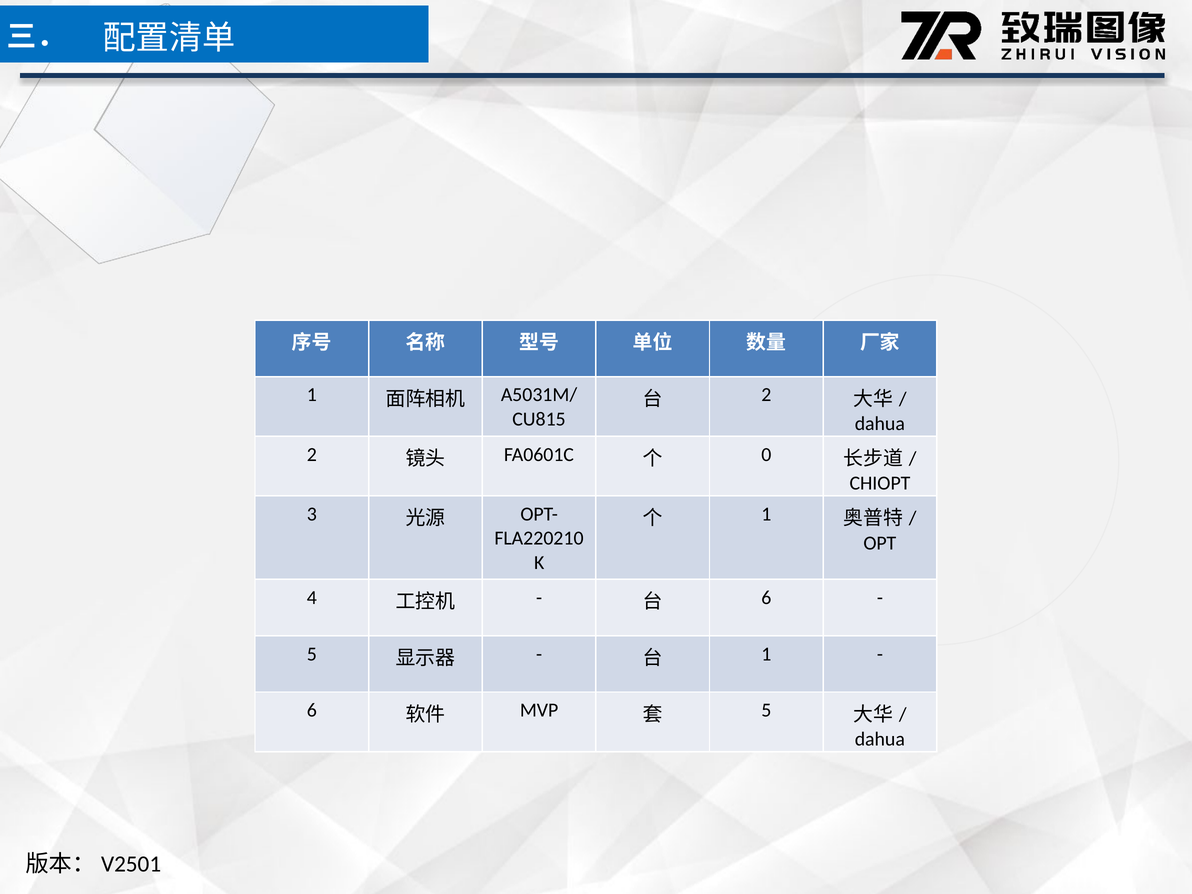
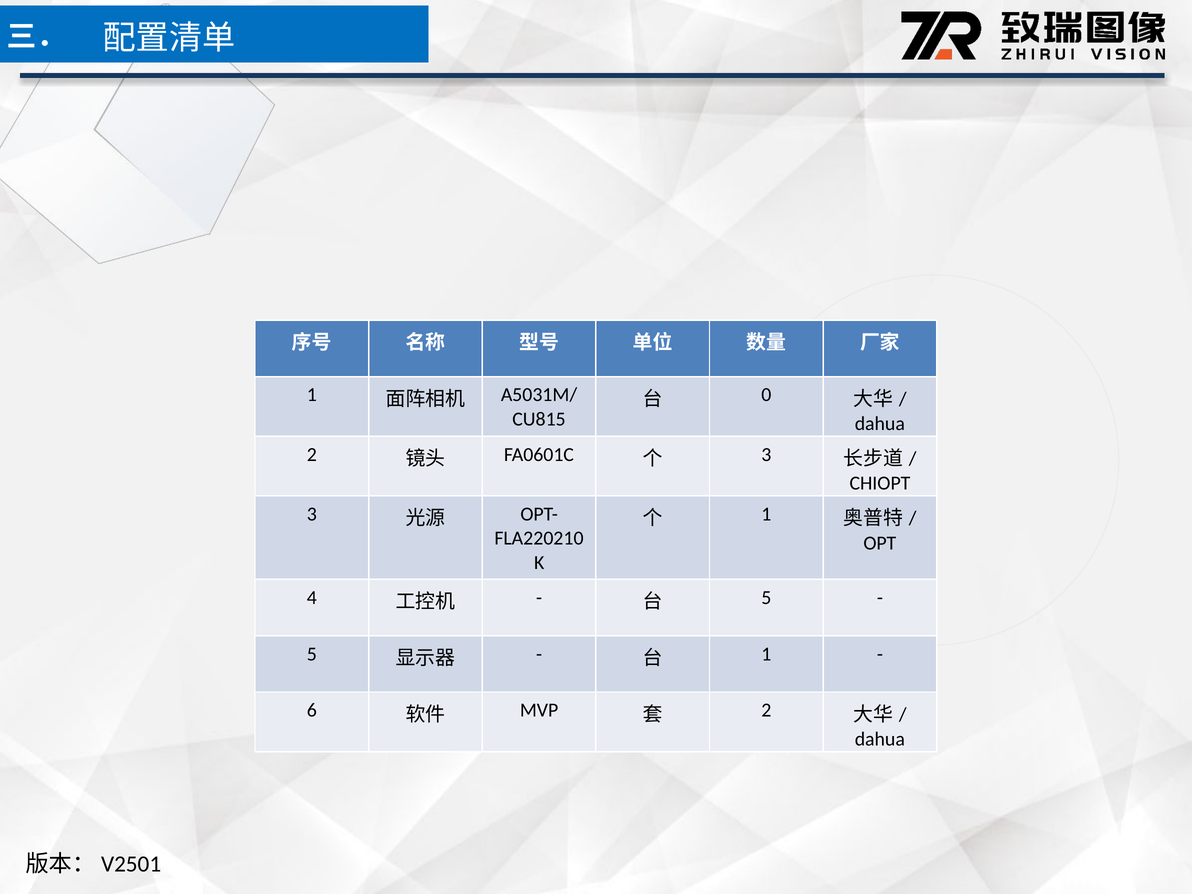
2 at (766, 395): 2 -> 0
0 at (766, 455): 0 -> 3
6 at (766, 598): 6 -> 5
5 at (766, 710): 5 -> 2
